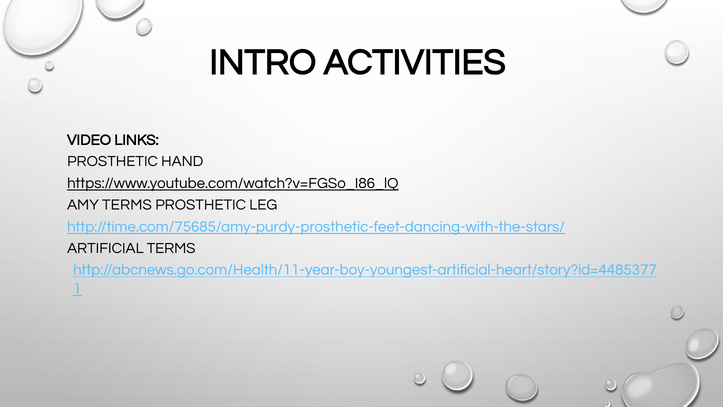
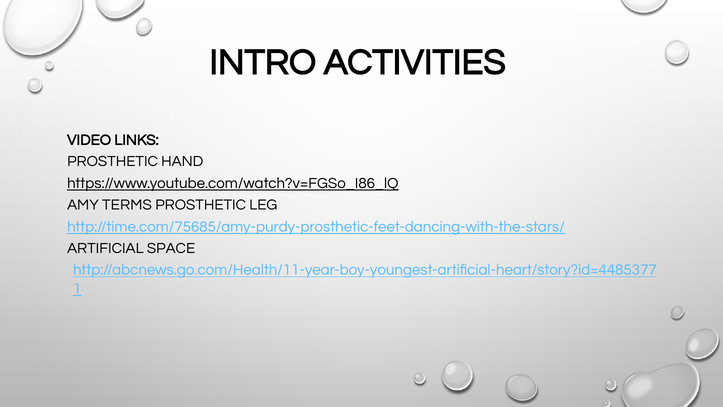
ARTIFICIAL TERMS: TERMS -> SPACE
